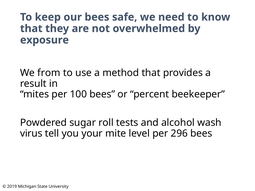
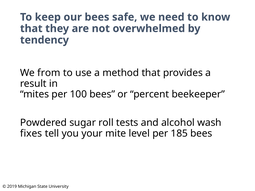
exposure: exposure -> tendency
virus: virus -> fixes
296: 296 -> 185
